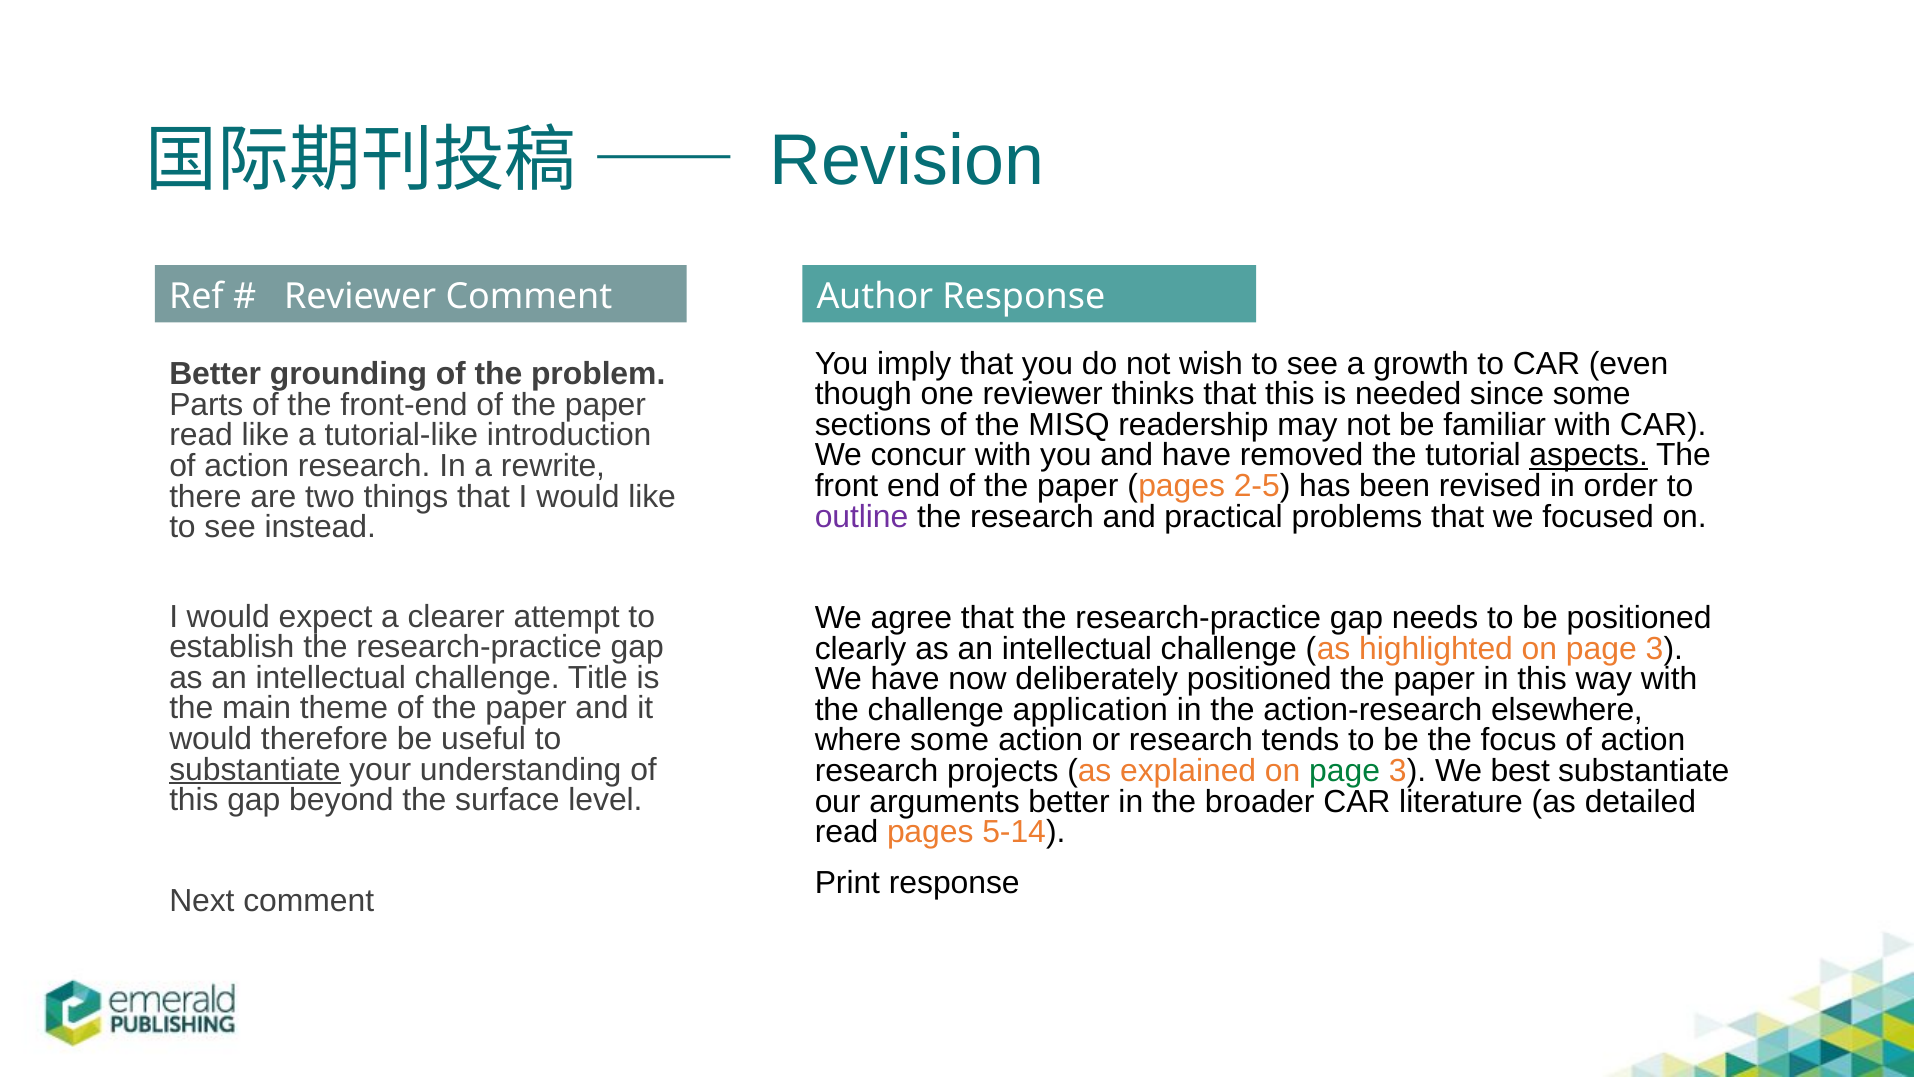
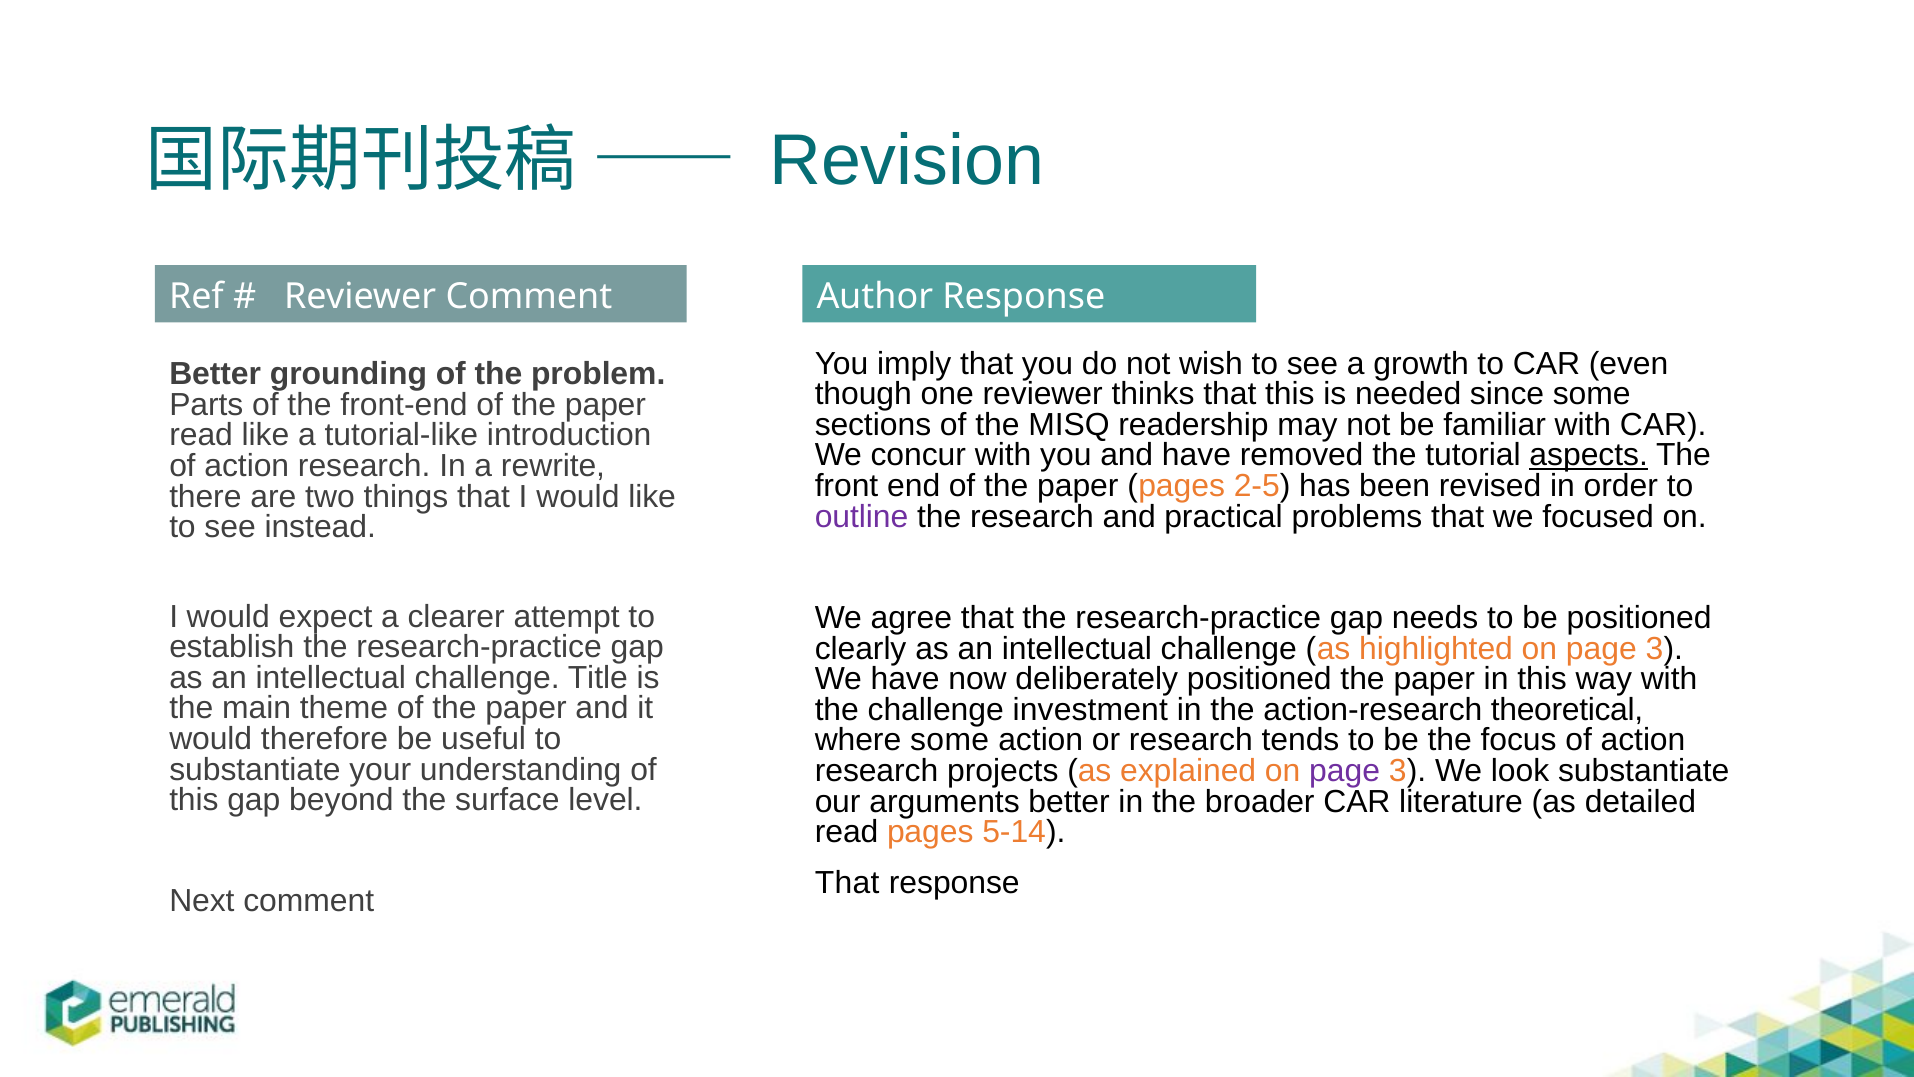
application: application -> investment
elsewhere: elsewhere -> theoretical
substantiate at (255, 769) underline: present -> none
page at (1345, 771) colour: green -> purple
best: best -> look
Print at (847, 883): Print -> That
